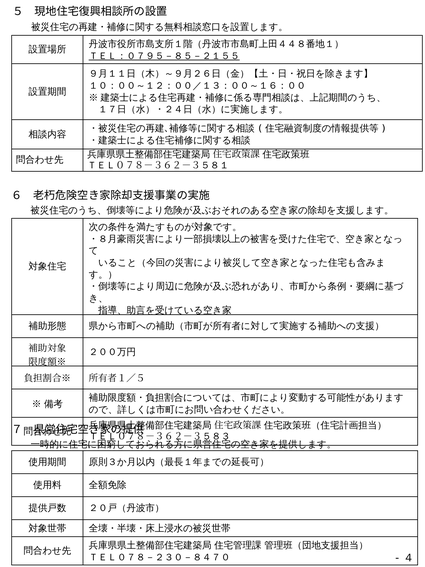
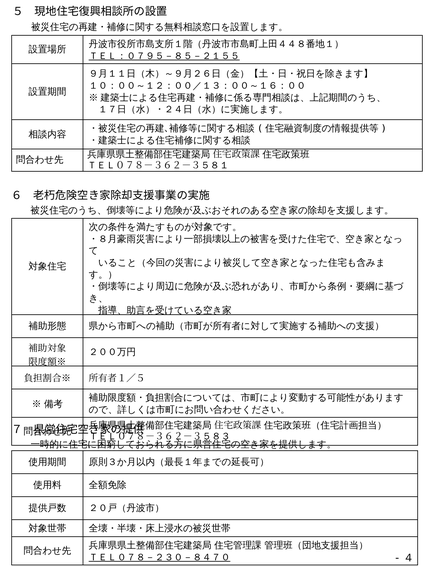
ＴＥＬ０７８－２３０－８４７０ underline: none -> present
